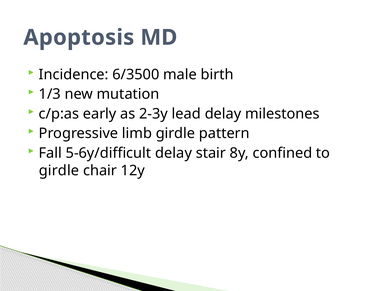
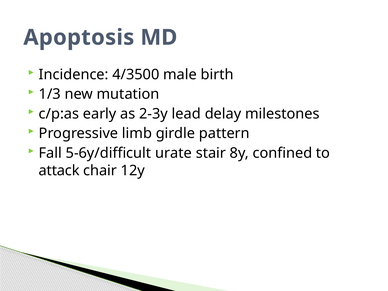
6/3500: 6/3500 -> 4/3500
5-6y/difficult delay: delay -> urate
girdle at (59, 171): girdle -> attack
